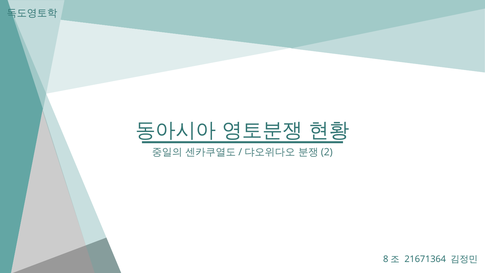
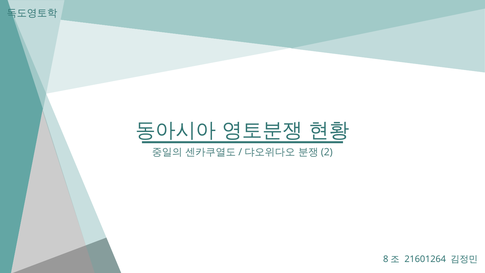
21671364: 21671364 -> 21601264
